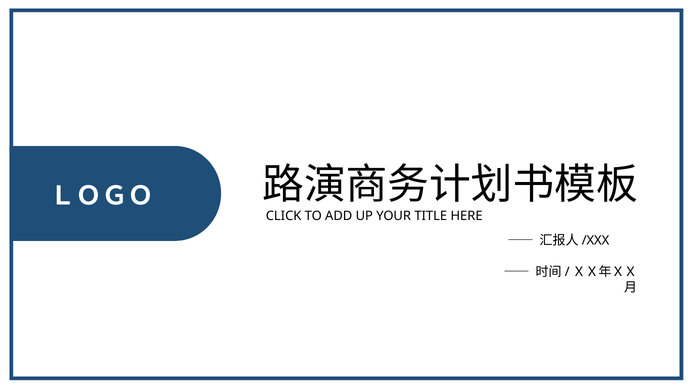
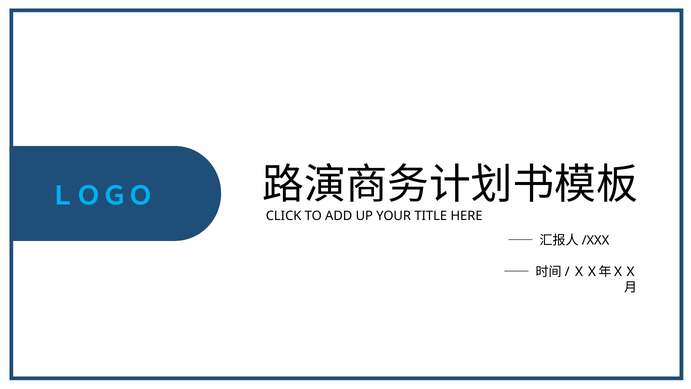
ＬＯＧＯ colour: white -> light blue
